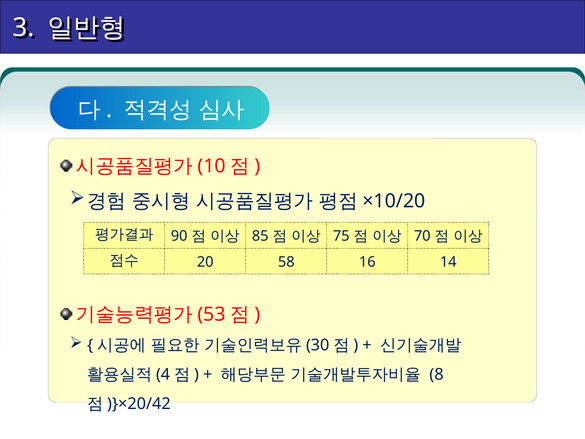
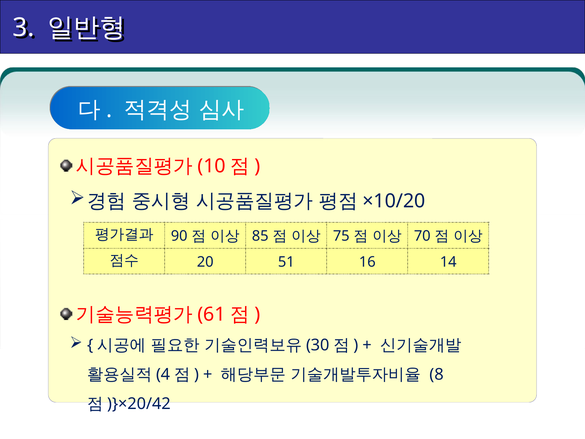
58: 58 -> 51
53: 53 -> 61
